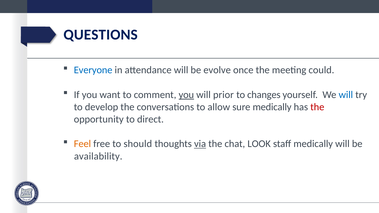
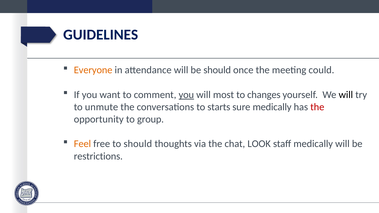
QUESTIONS: QUESTIONS -> GUIDELINES
Everyone colour: blue -> orange
be evolve: evolve -> should
prior: prior -> most
will at (346, 95) colour: blue -> black
develop: develop -> unmute
allow: allow -> starts
direct: direct -> group
via underline: present -> none
availability: availability -> restrictions
